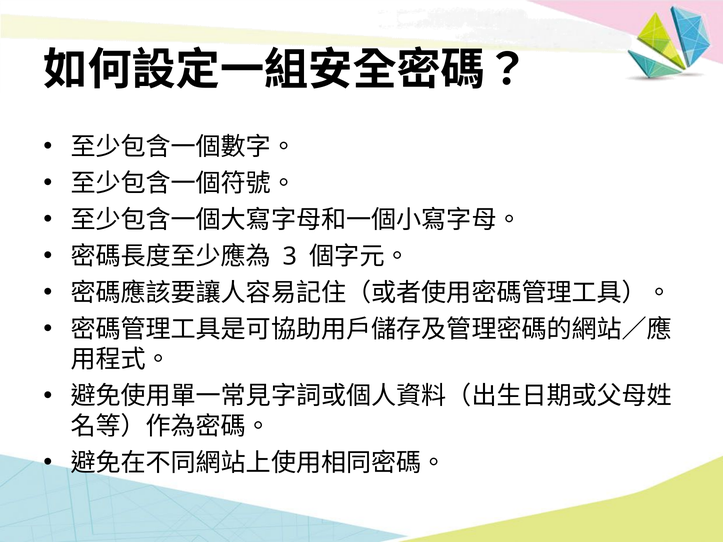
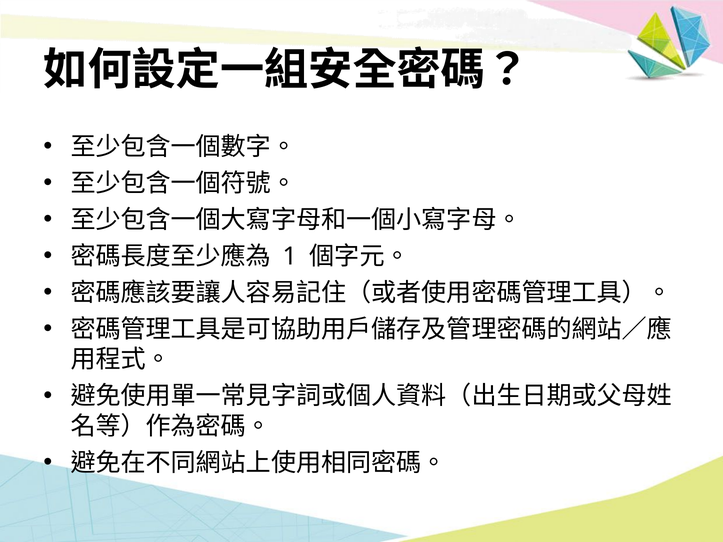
3: 3 -> 1
